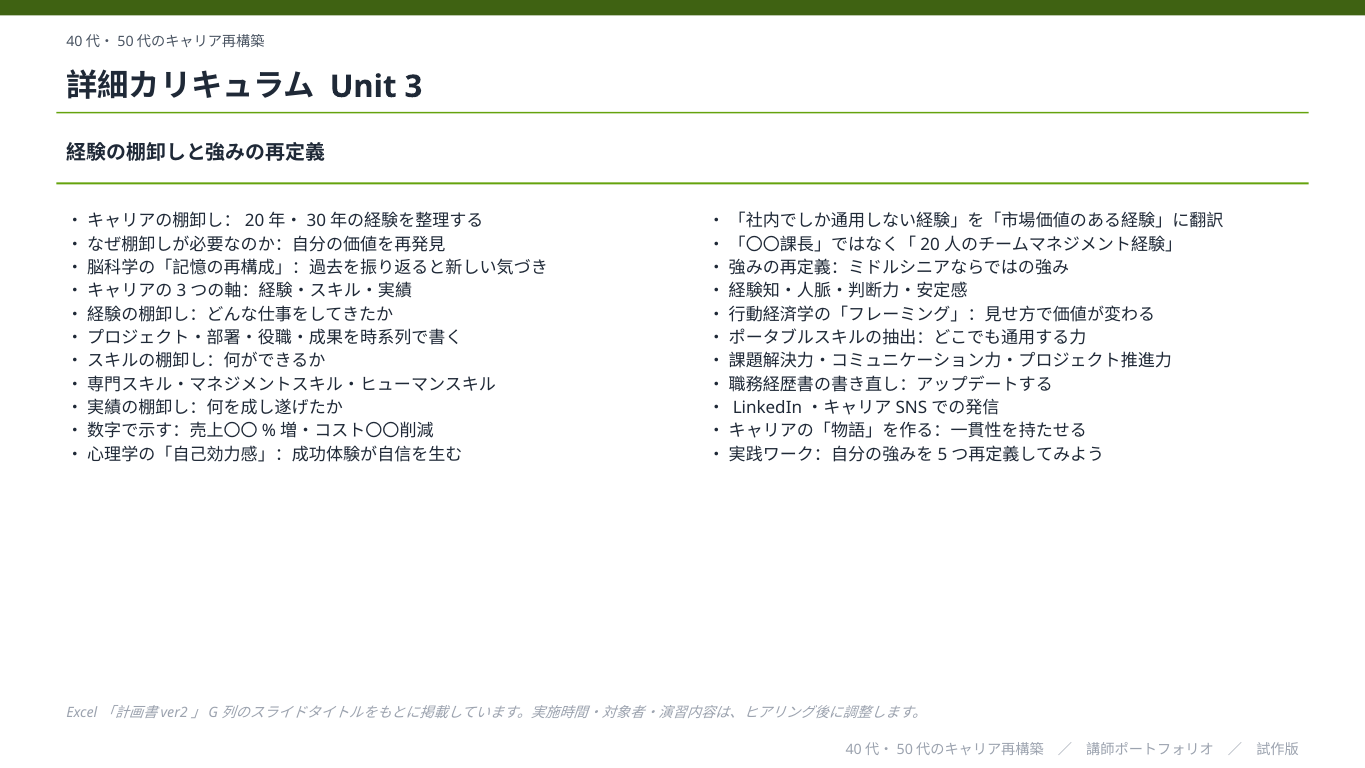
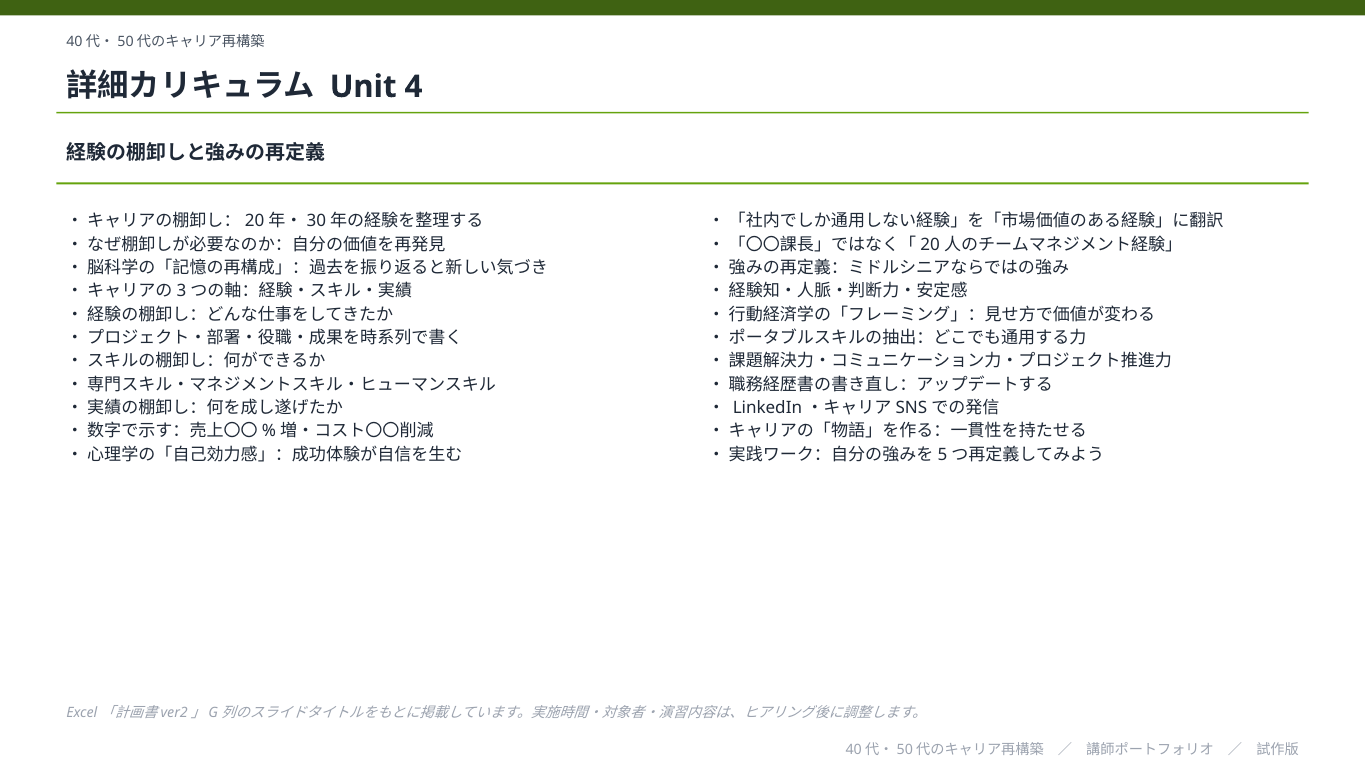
3: 3 -> 4
